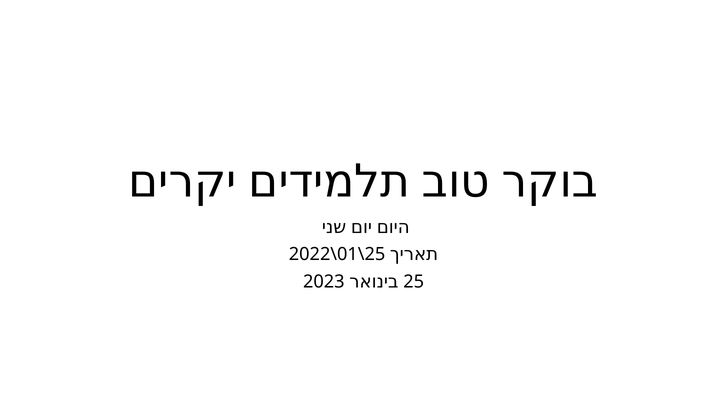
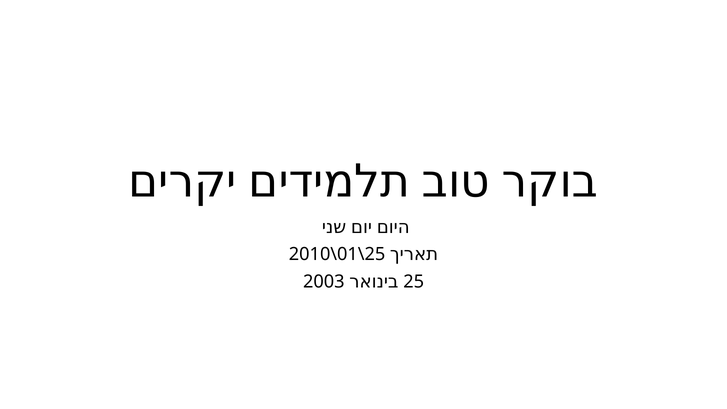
2022: 2022 -> 2010
2023: 2023 -> 2003
